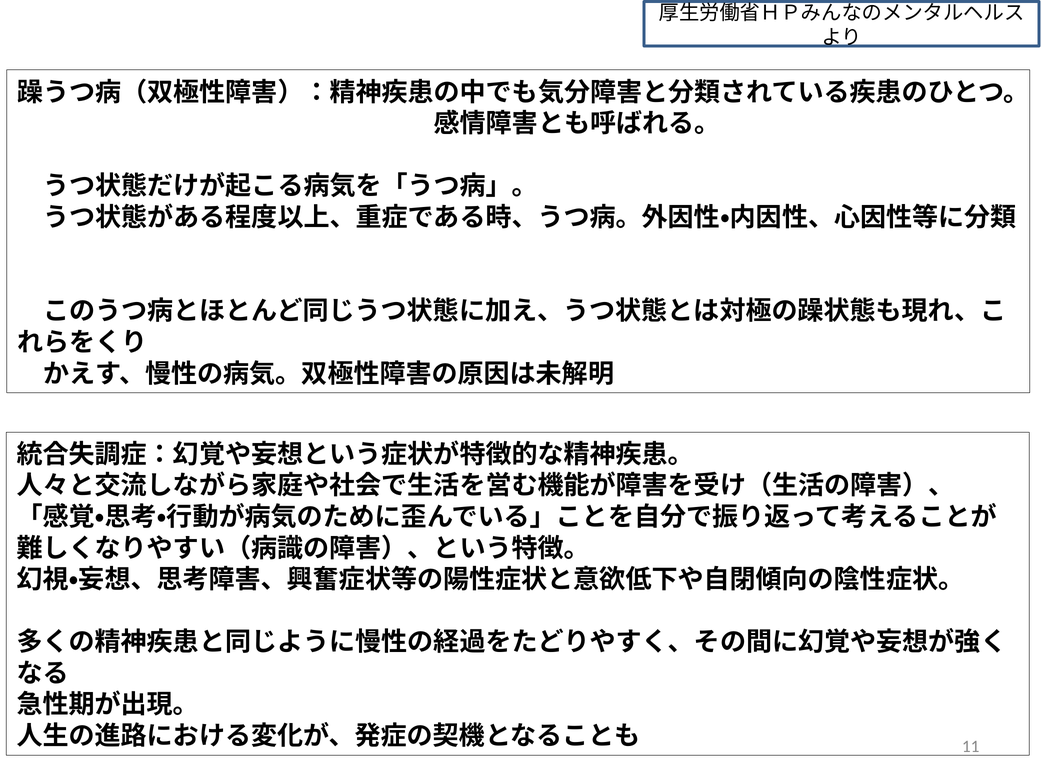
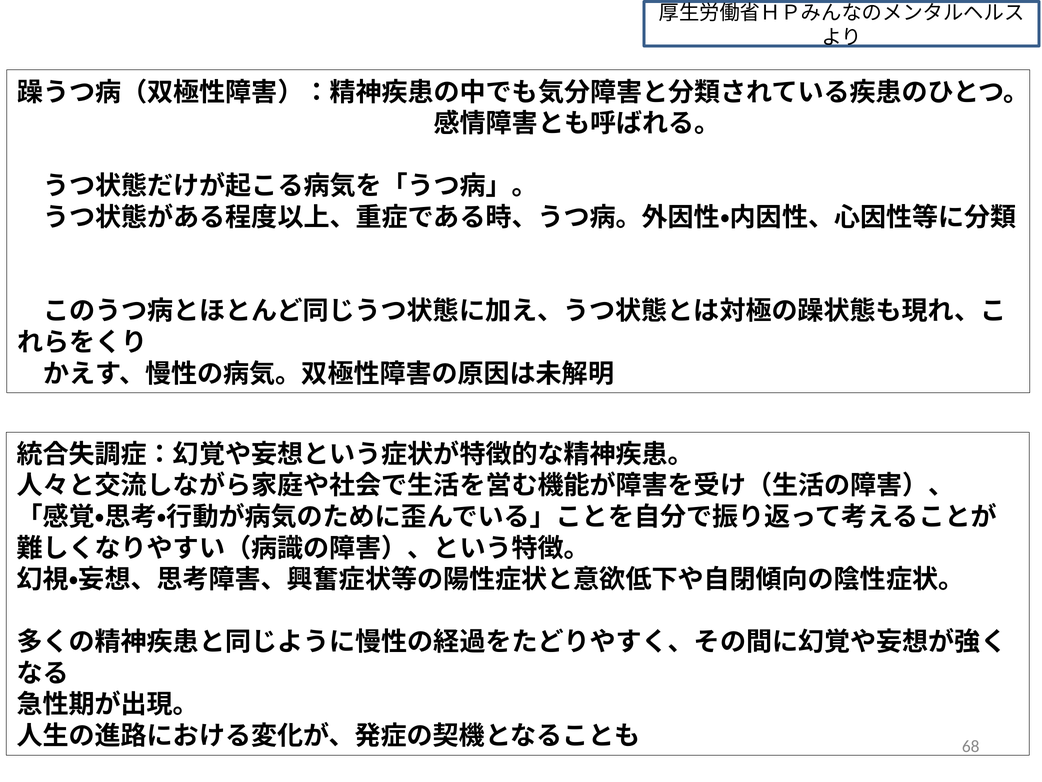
11: 11 -> 68
